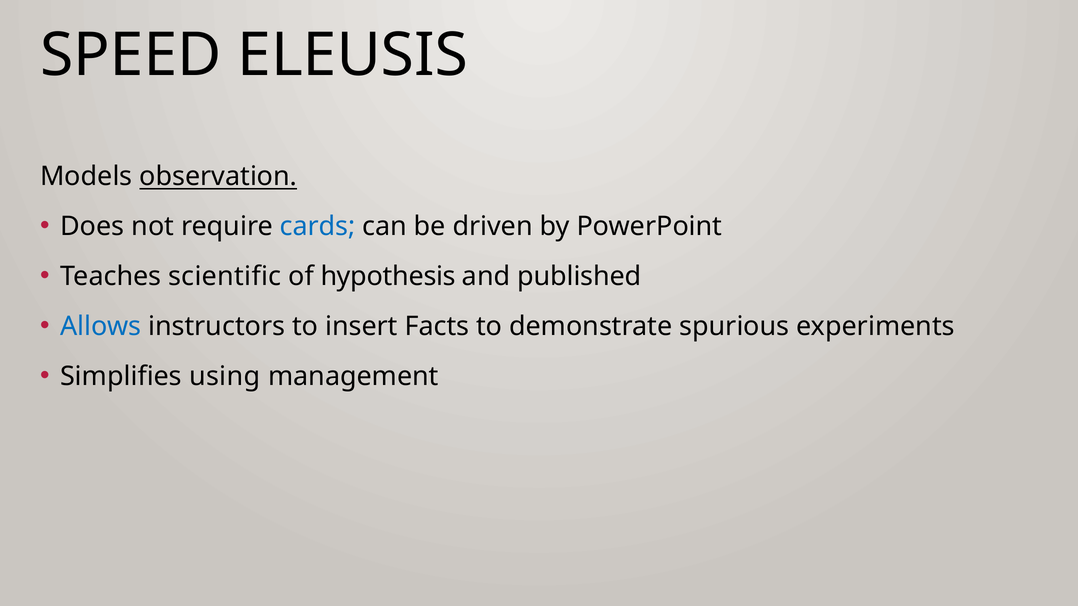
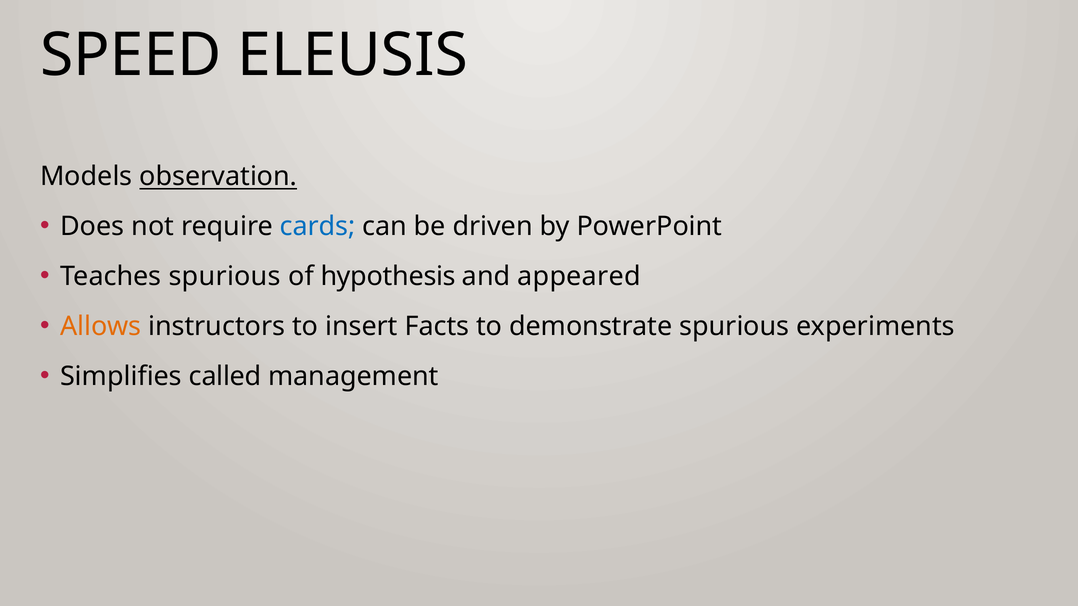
Teaches scientific: scientific -> spurious
published: published -> appeared
Allows colour: blue -> orange
using: using -> called
